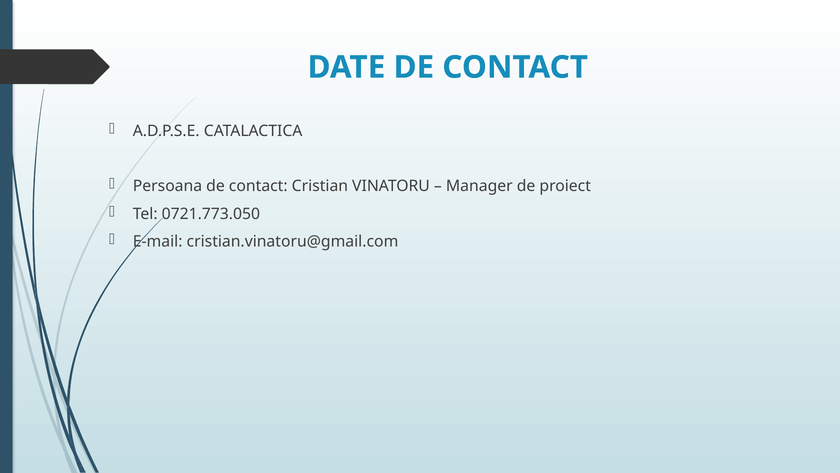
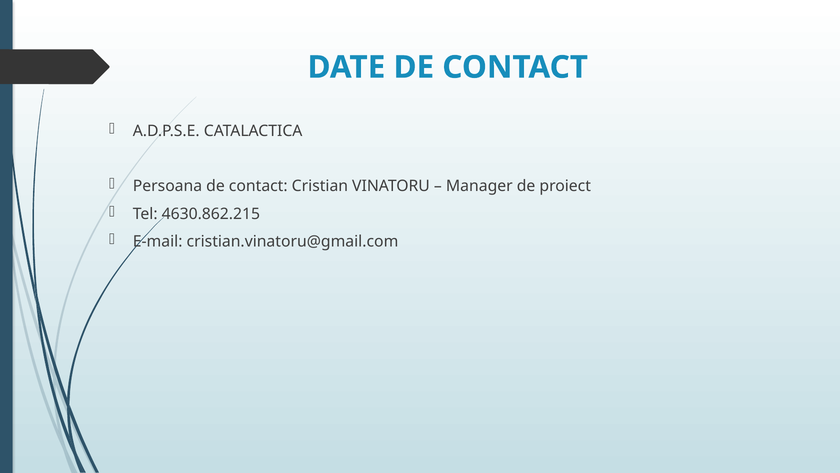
0721.773.050: 0721.773.050 -> 4630.862.215
